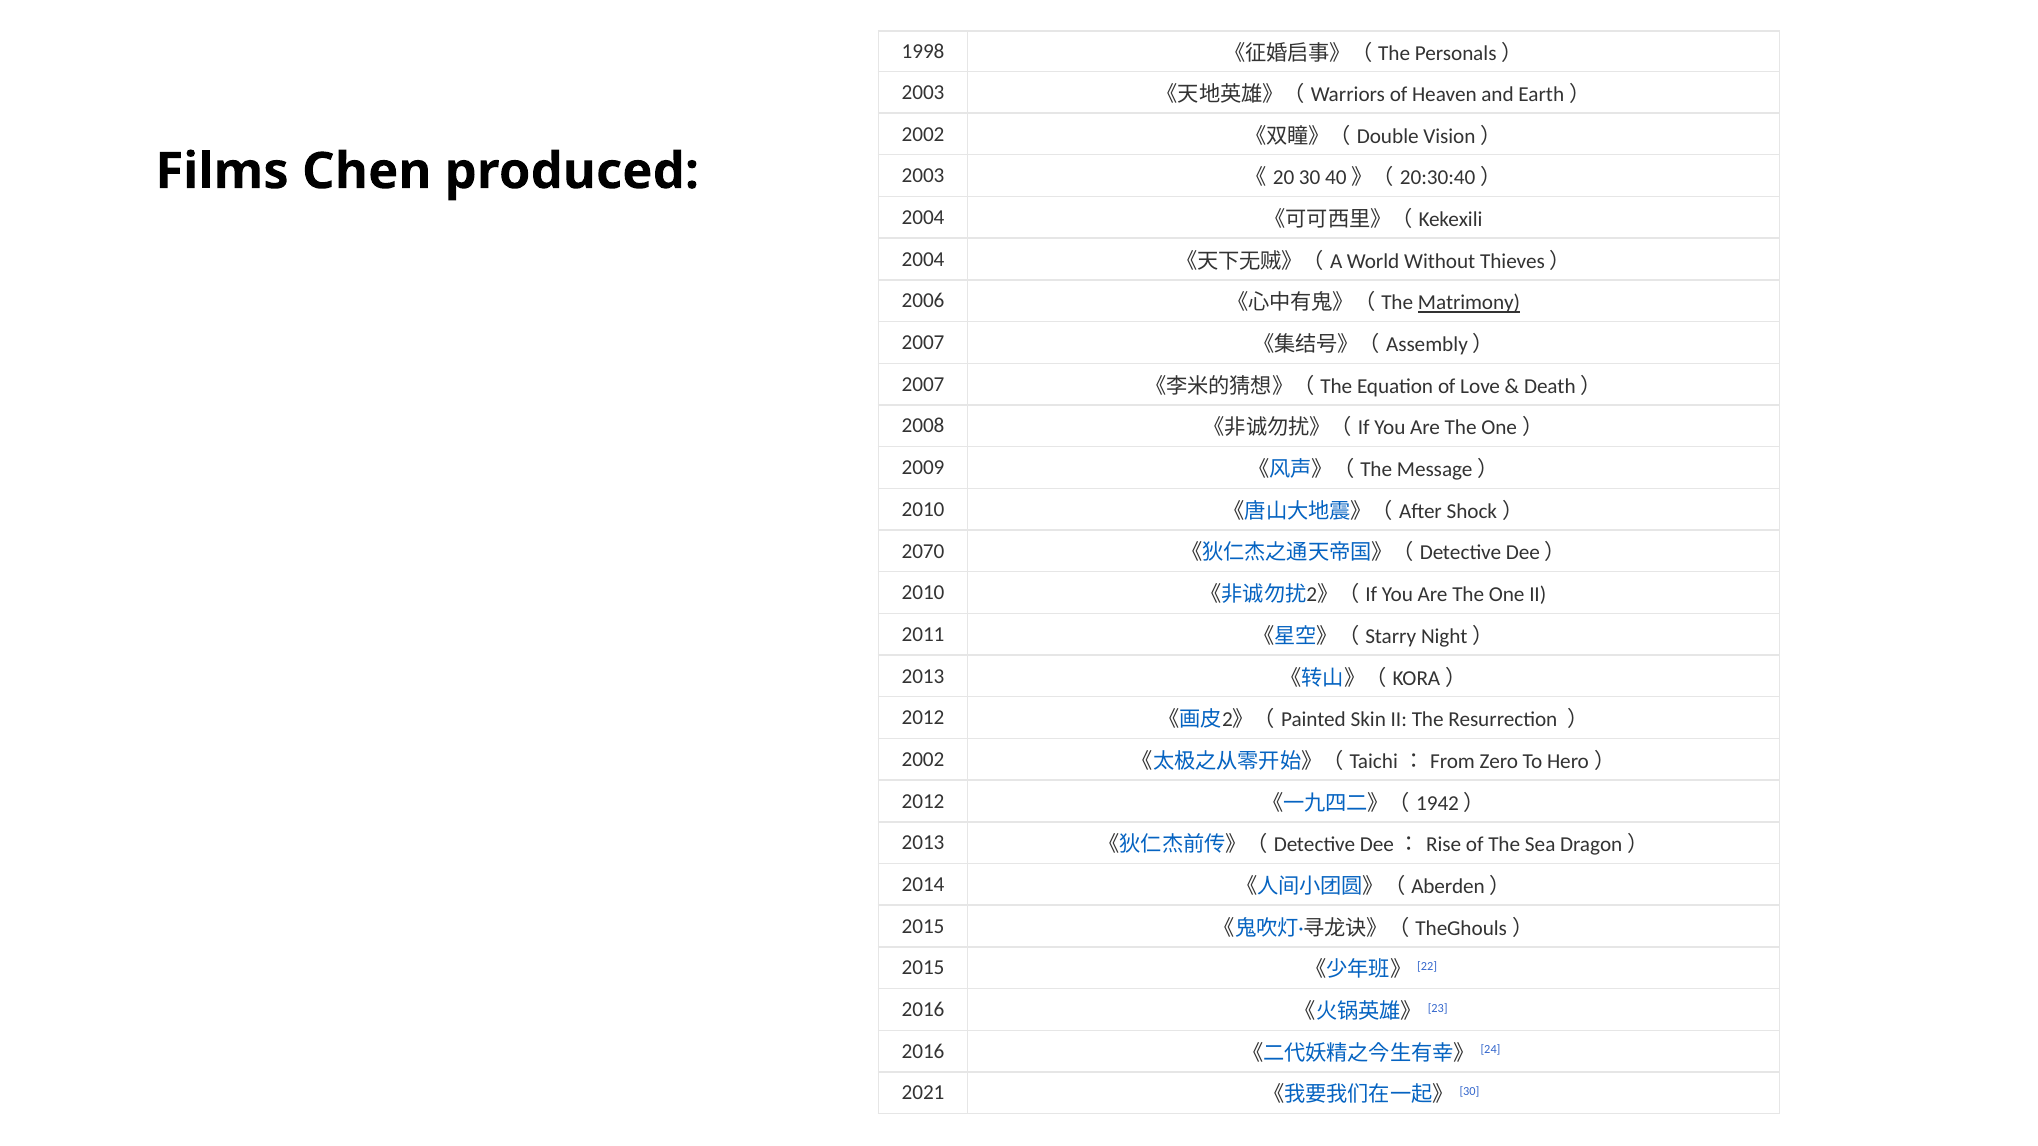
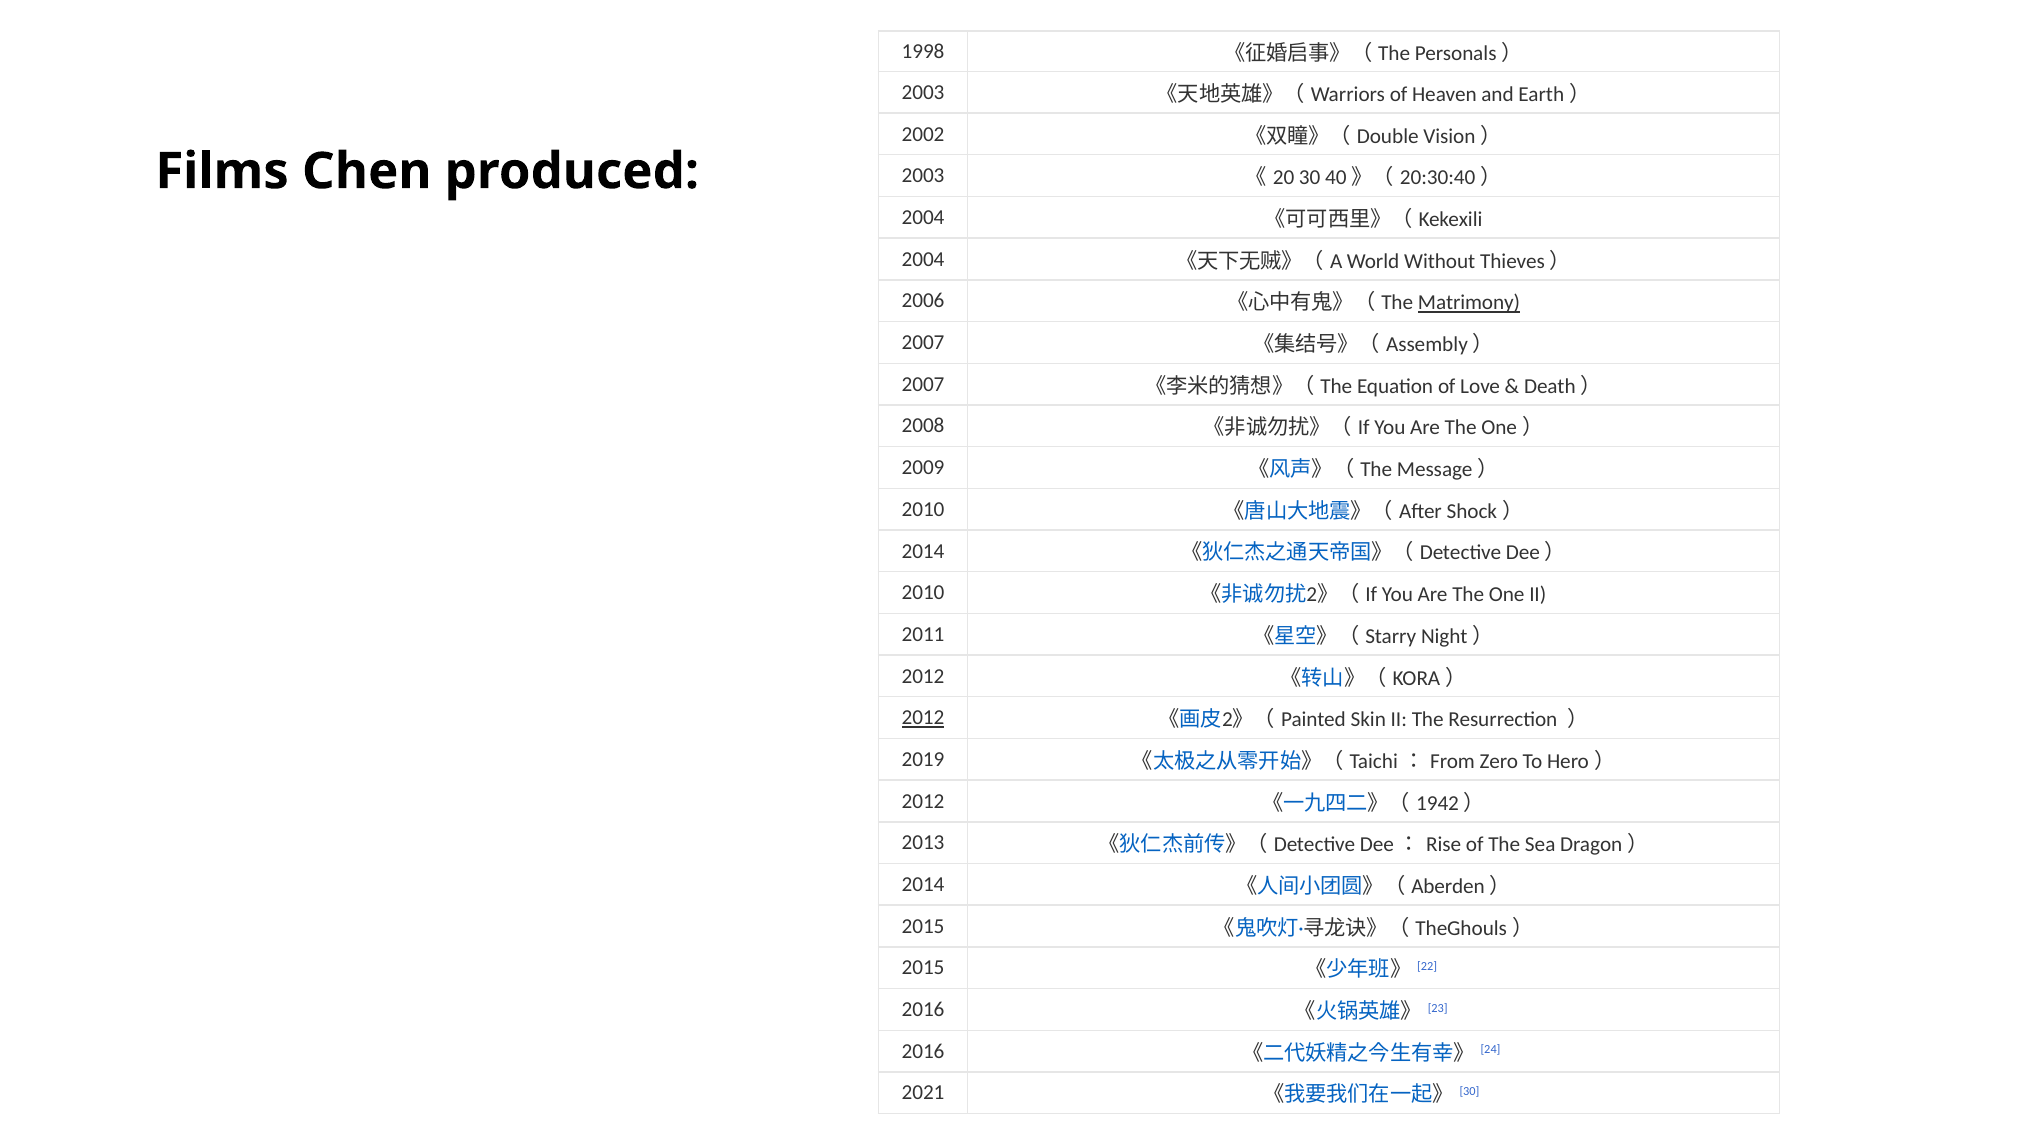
2070 at (923, 551): 2070 -> 2014
2013 at (923, 676): 2013 -> 2012
2012 at (923, 718) underline: none -> present
2002 at (923, 760): 2002 -> 2019
